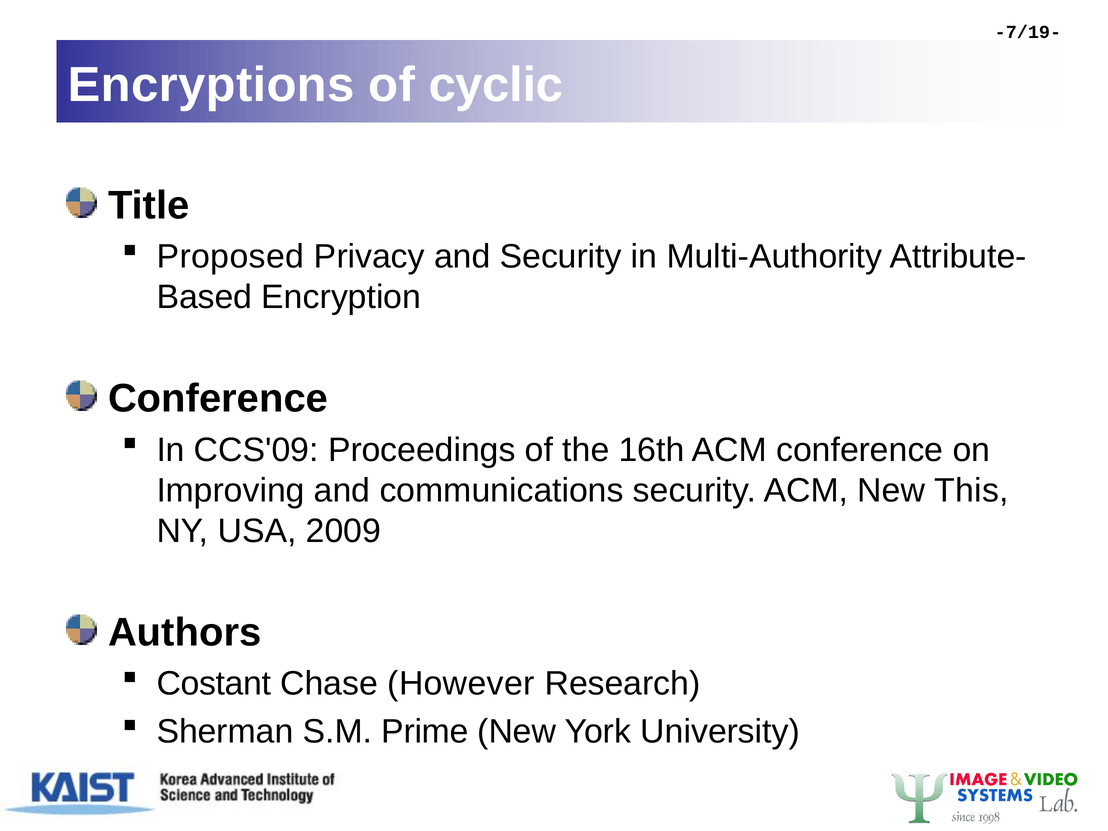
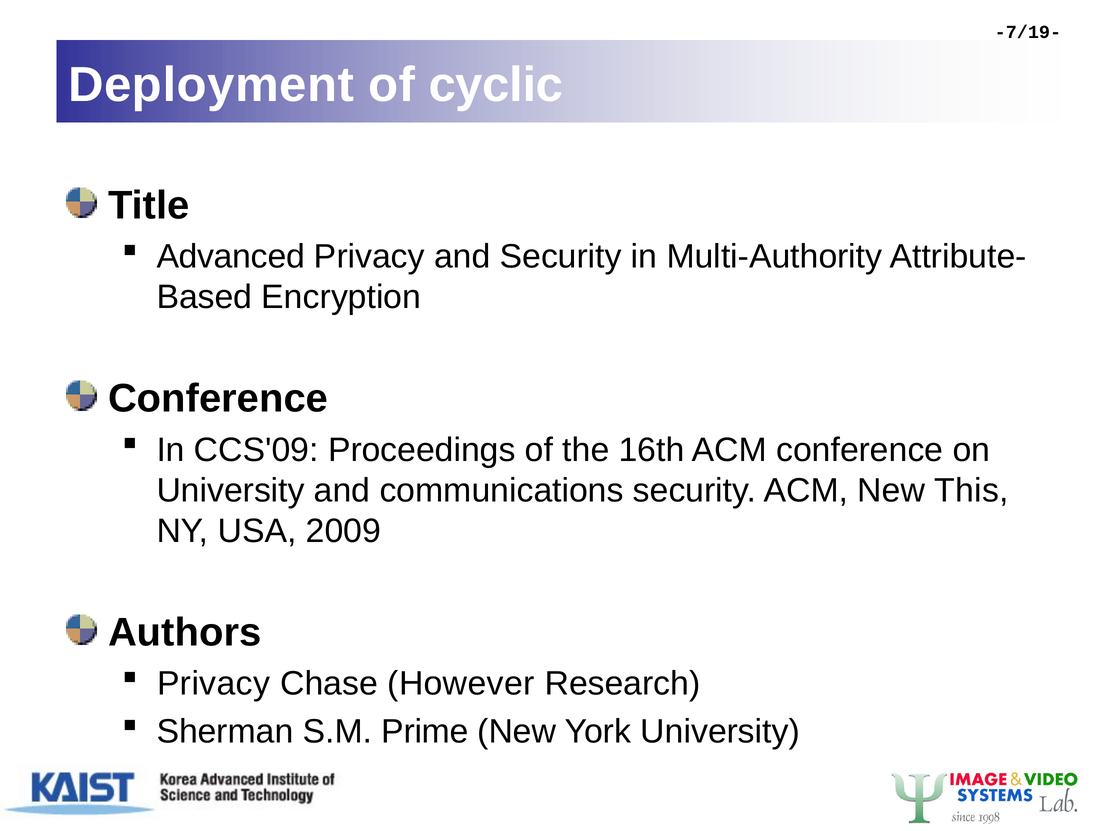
Encryptions: Encryptions -> Deployment
Proposed: Proposed -> Advanced
Improving at (231, 491): Improving -> University
Costant at (214, 684): Costant -> Privacy
